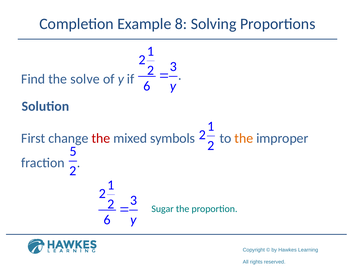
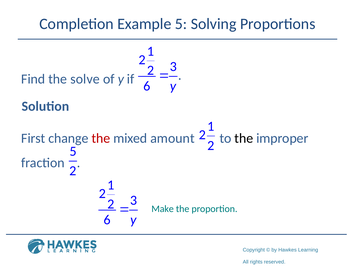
Example 8: 8 -> 5
symbols: symbols -> amount
the at (244, 138) colour: orange -> black
Sugar: Sugar -> Make
